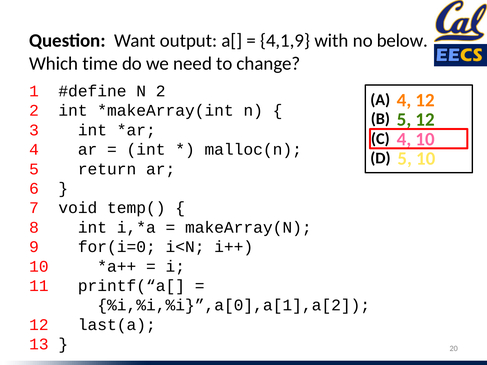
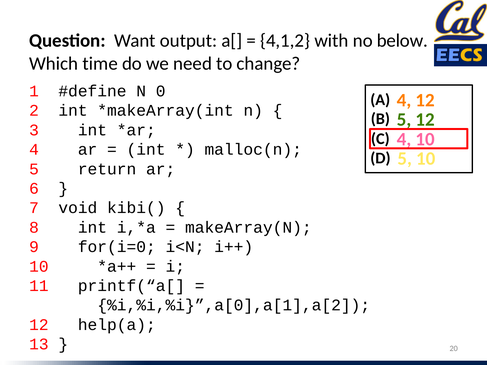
4,1,9: 4,1,9 -> 4,1,2
N 2: 2 -> 0
temp(: temp( -> kibi(
last(a: last(a -> help(a
